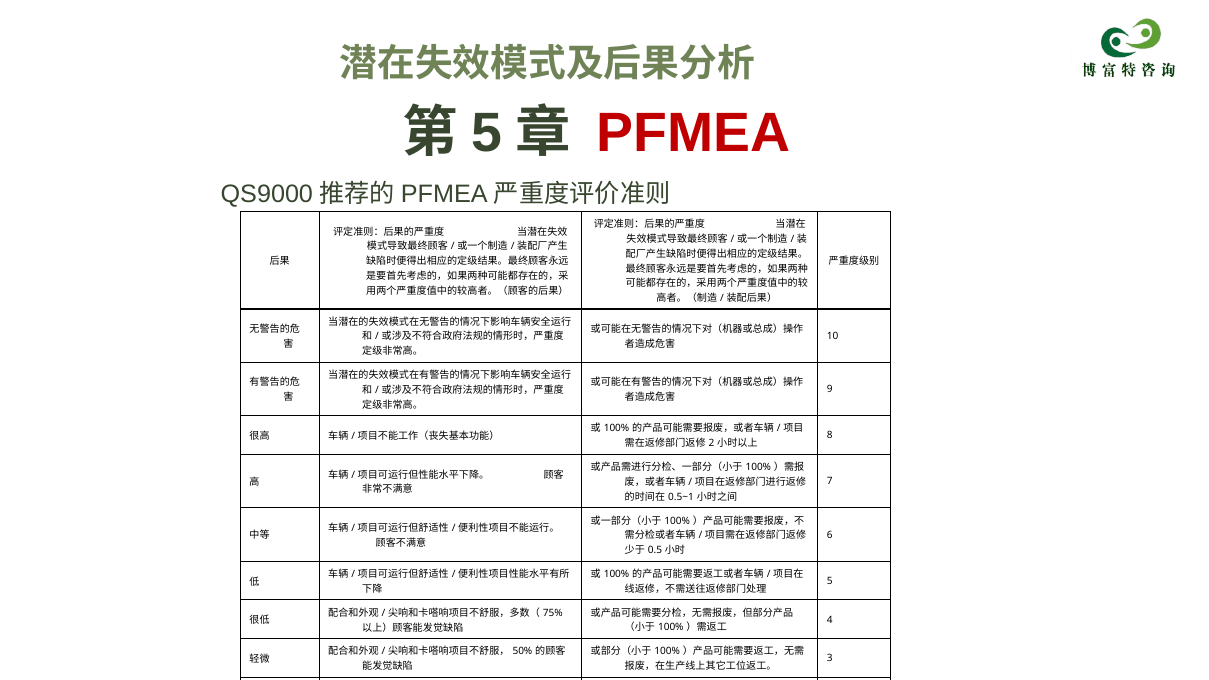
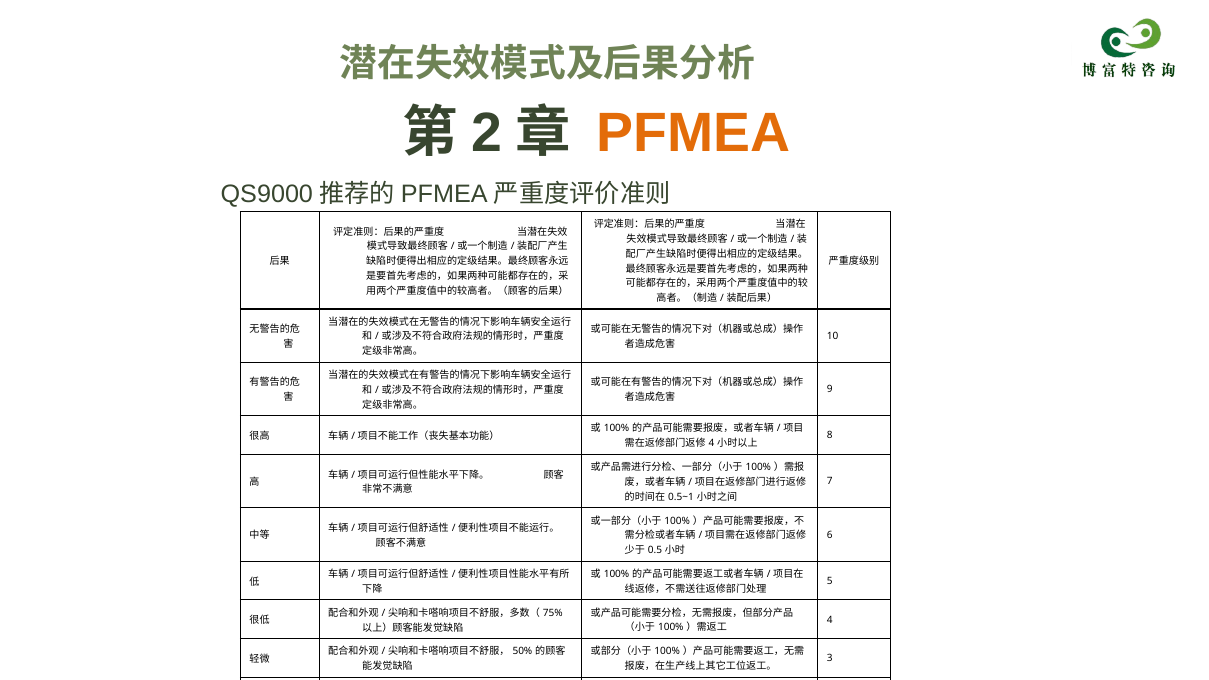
5 at (487, 134): 5 -> 2
PFMEA colour: red -> orange
2 at (712, 443): 2 -> 4
